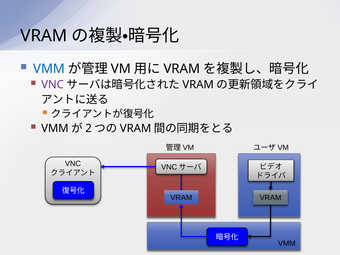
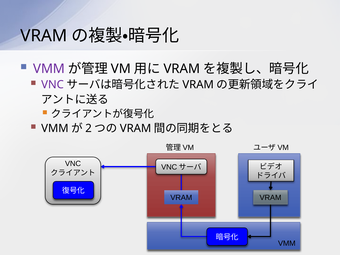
VMM at (49, 69) colour: blue -> purple
